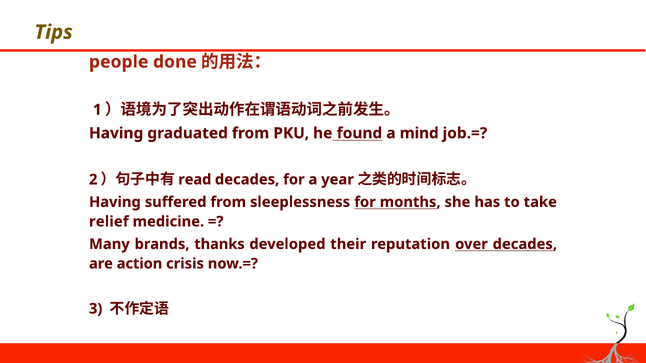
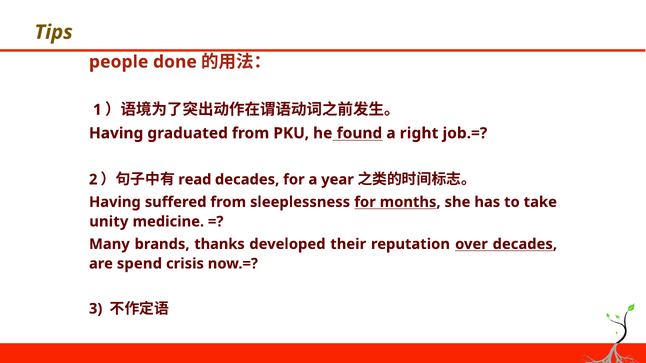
mind: mind -> right
relief: relief -> unity
action: action -> spend
